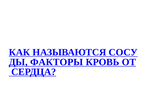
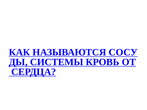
ФАКТОРЫ: ФАКТОРЫ -> СИСТЕМЫ
